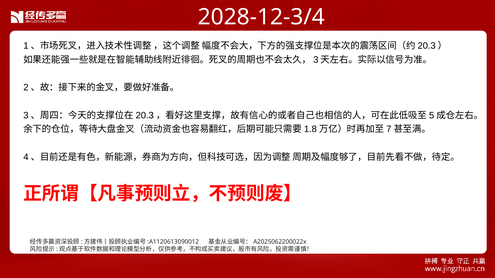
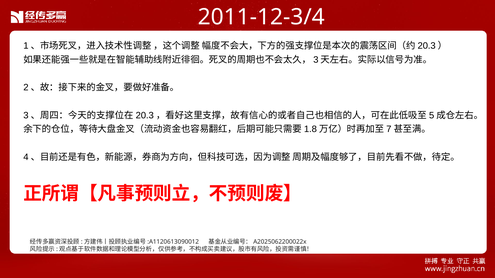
2028-12-3/4: 2028-12-3/4 -> 2011-12-3/4
